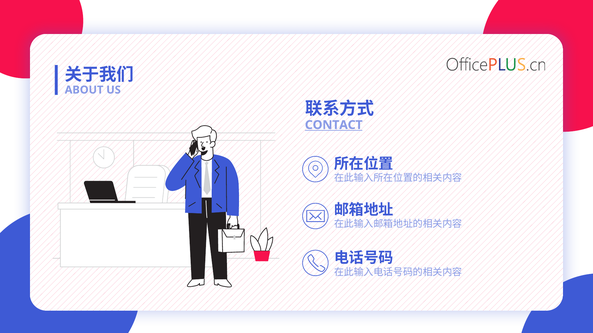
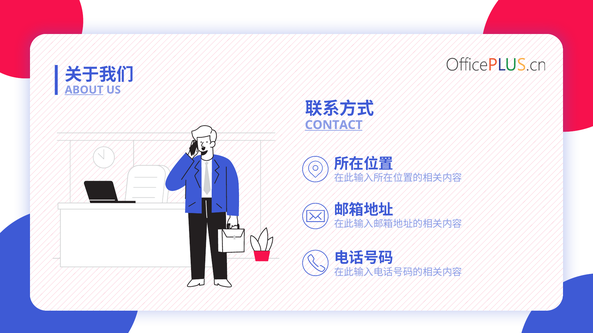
ABOUT underline: none -> present
